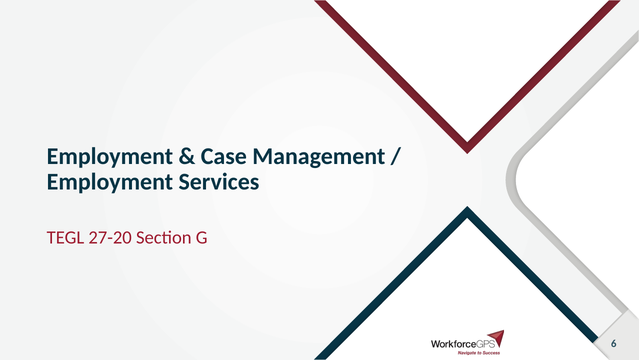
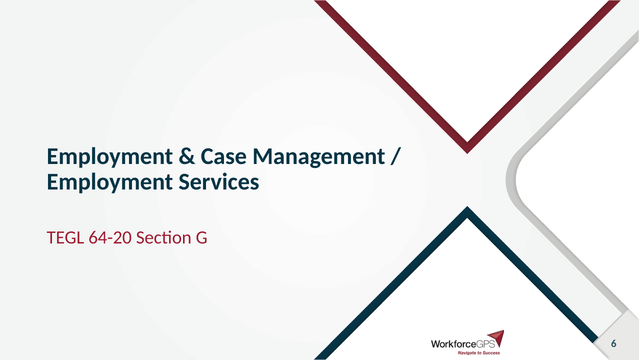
27-20: 27-20 -> 64-20
